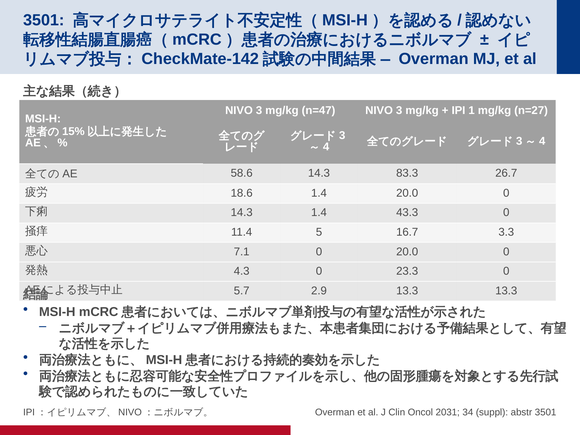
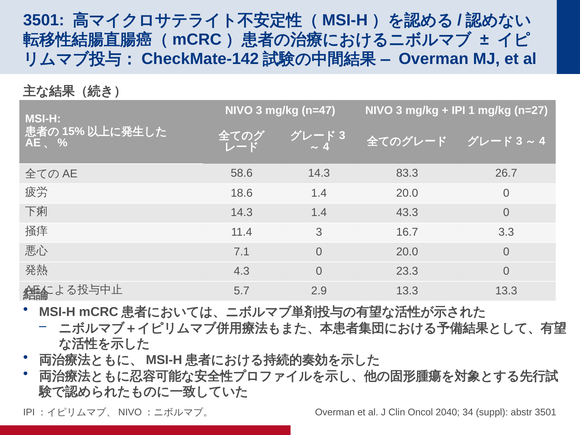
11.4 5: 5 -> 3
2031: 2031 -> 2040
